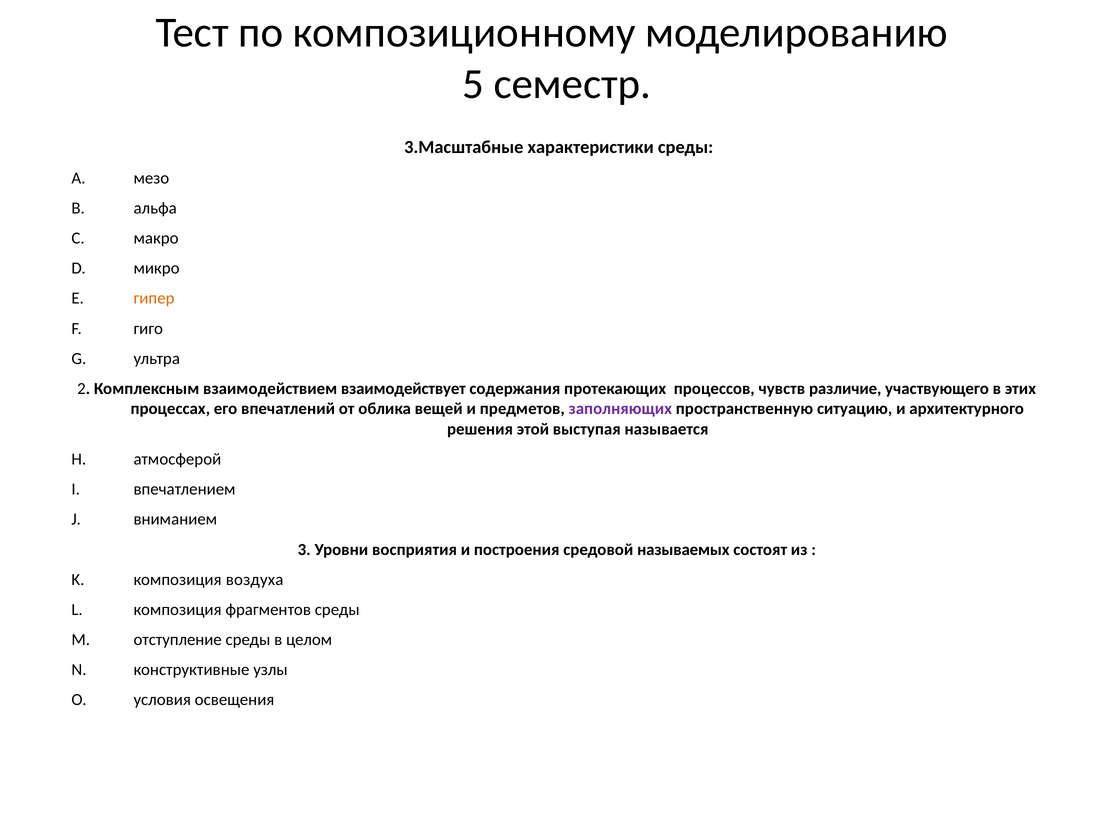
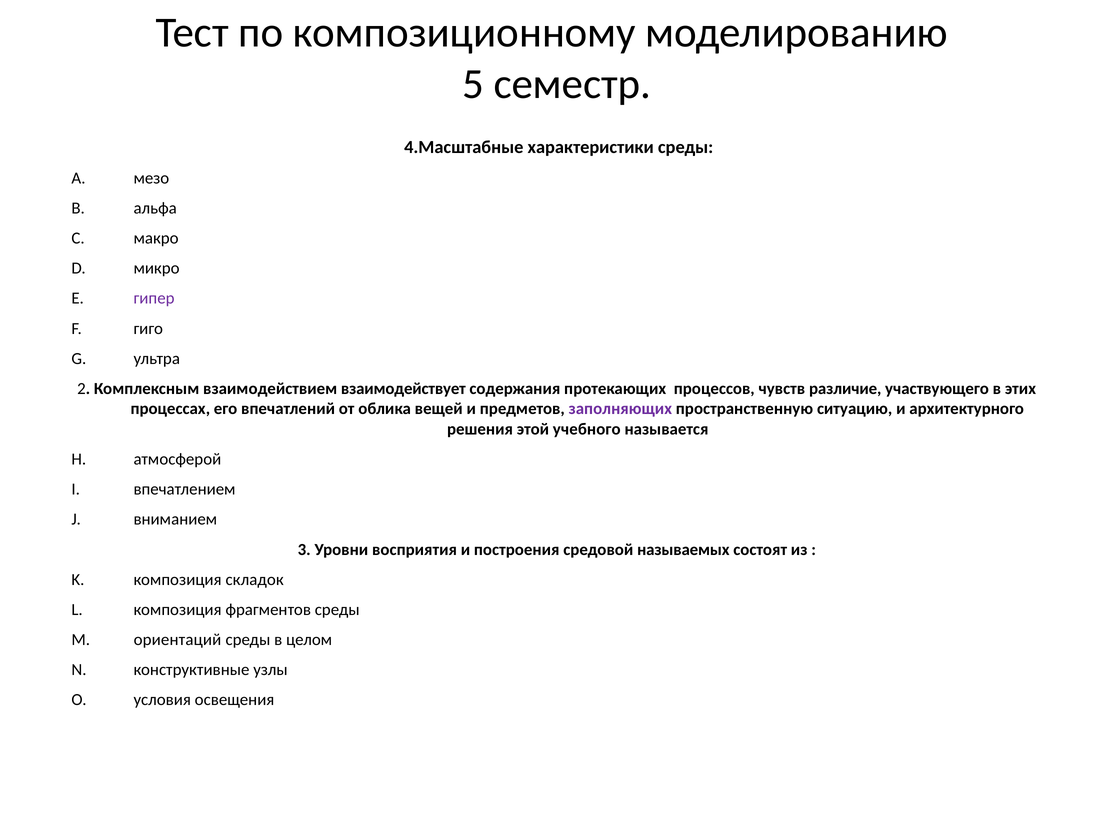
3.Масштабные: 3.Масштабные -> 4.Масштабные
гипер colour: orange -> purple
выступая: выступая -> учебного
воздуха: воздуха -> складок
отступление: отступление -> ориентаций
